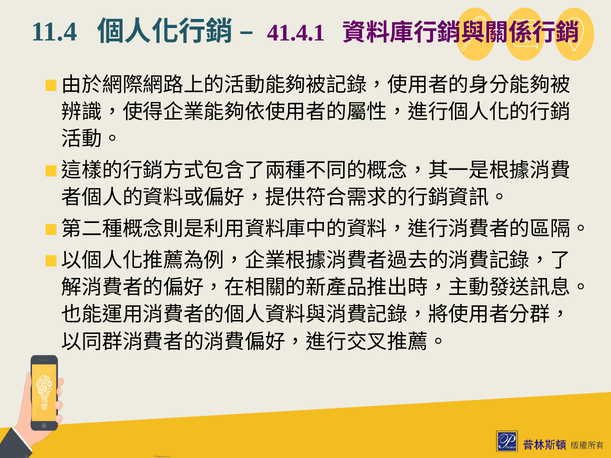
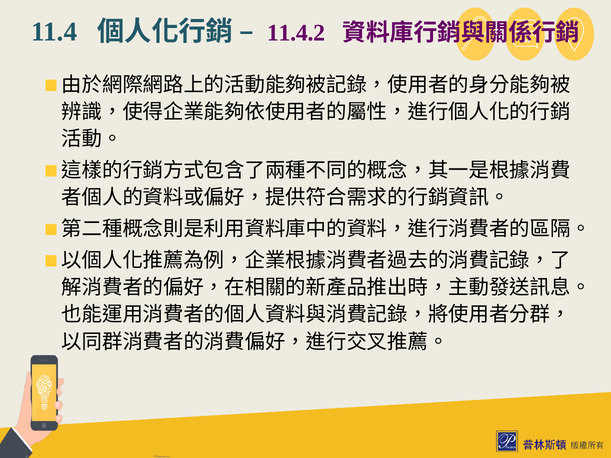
41.4.1: 41.4.1 -> 11.4.2
